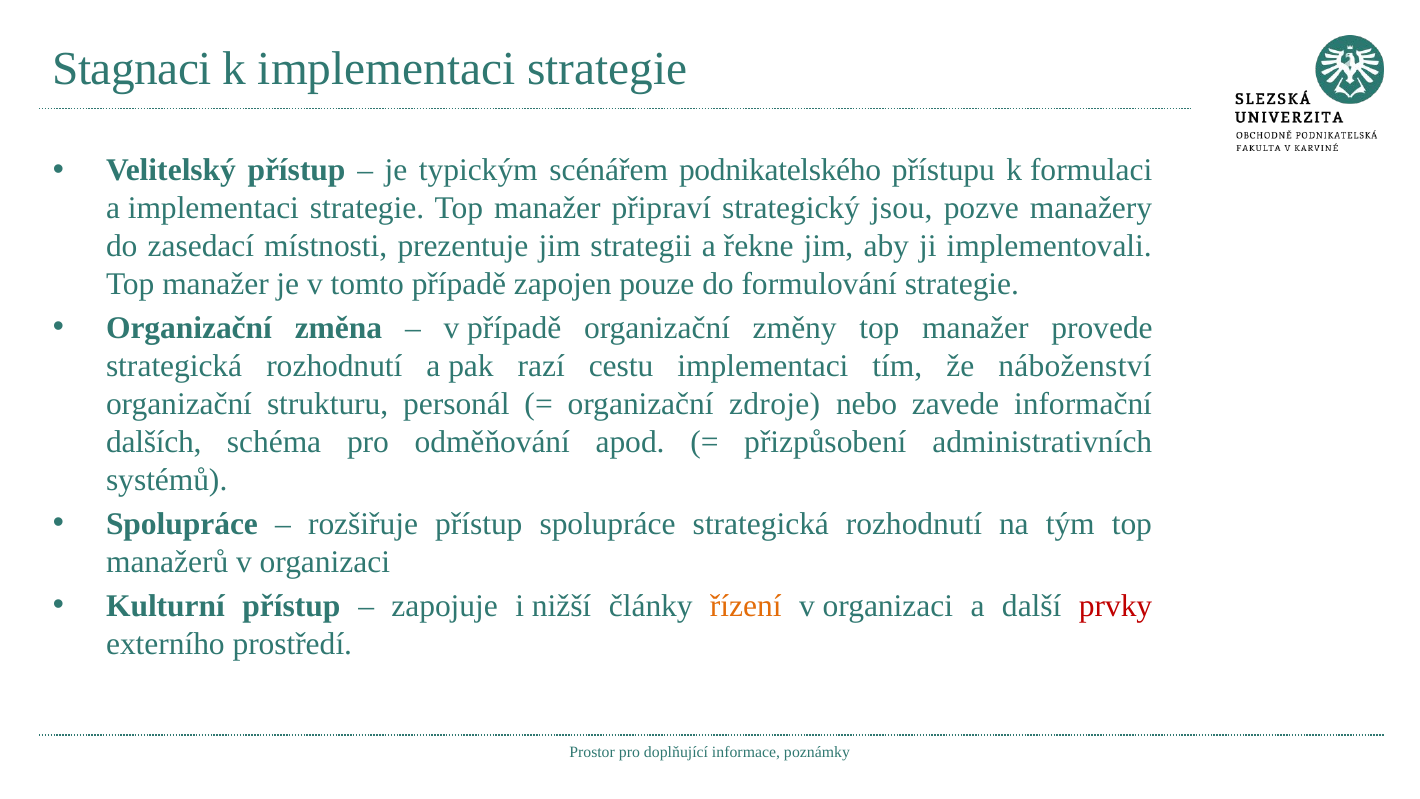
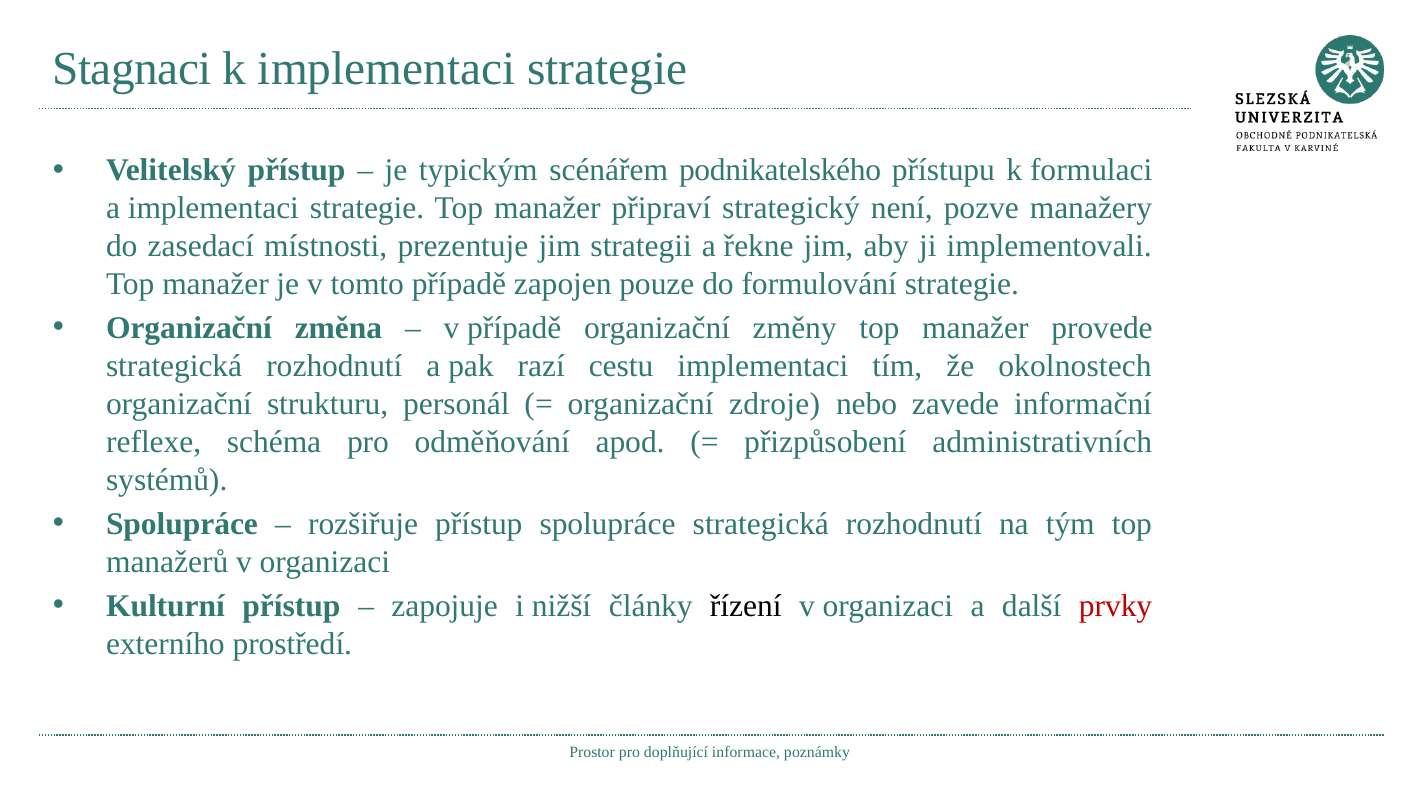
jsou: jsou -> není
náboženství: náboženství -> okolnostech
dalších: dalších -> reflexe
řízení colour: orange -> black
